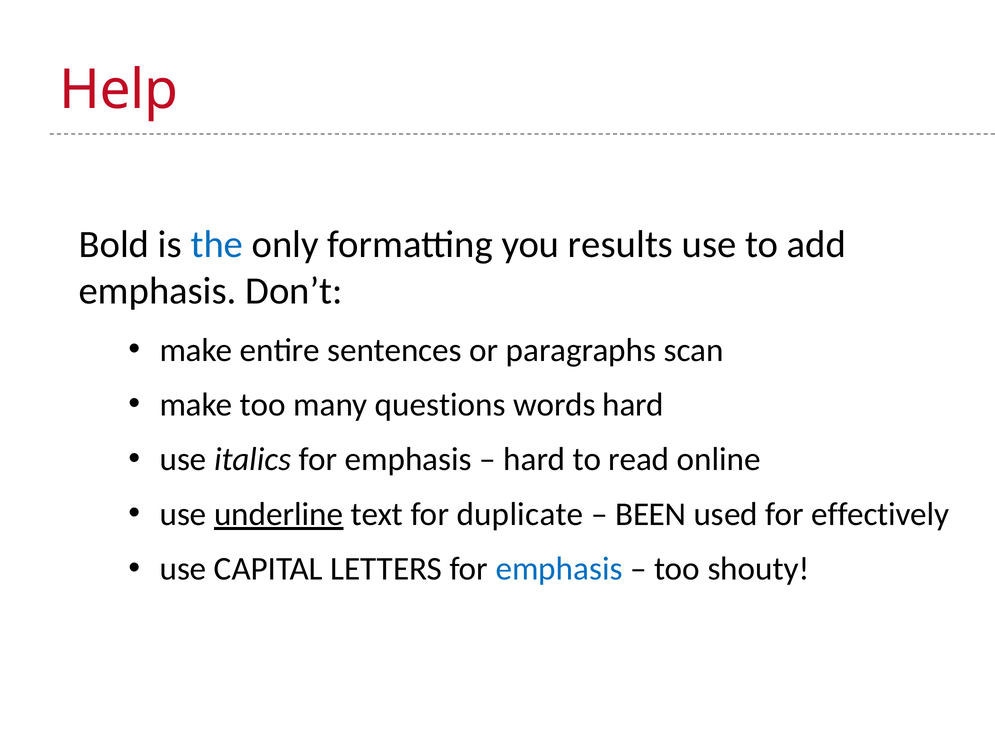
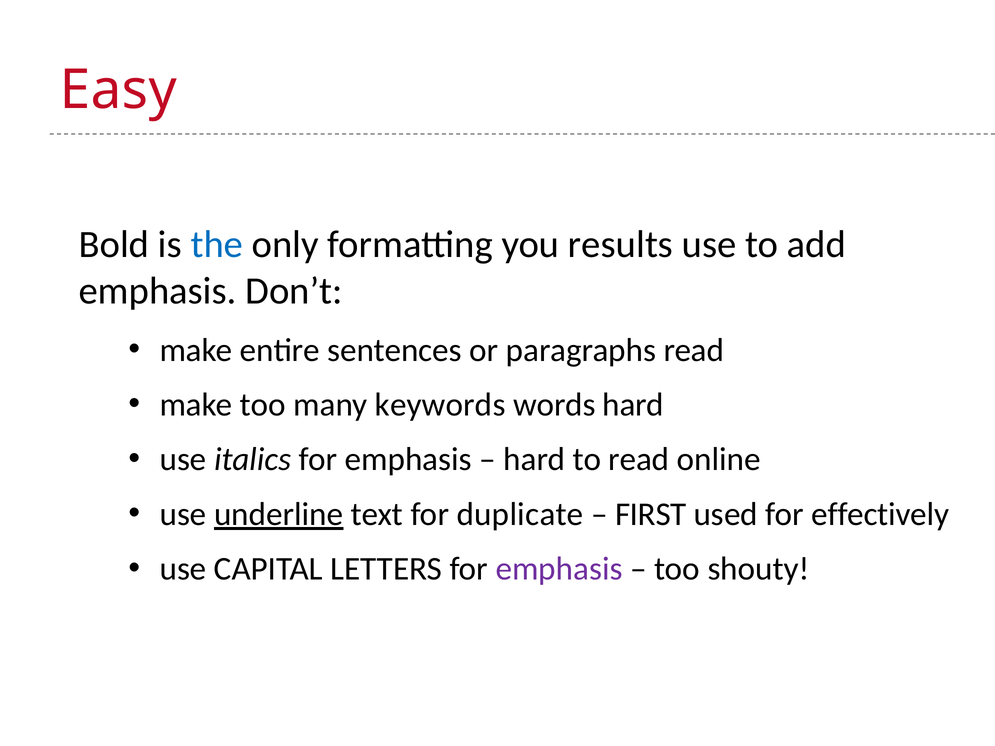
Help: Help -> Easy
paragraphs scan: scan -> read
questions: questions -> keywords
BEEN: BEEN -> FIRST
emphasis at (559, 569) colour: blue -> purple
